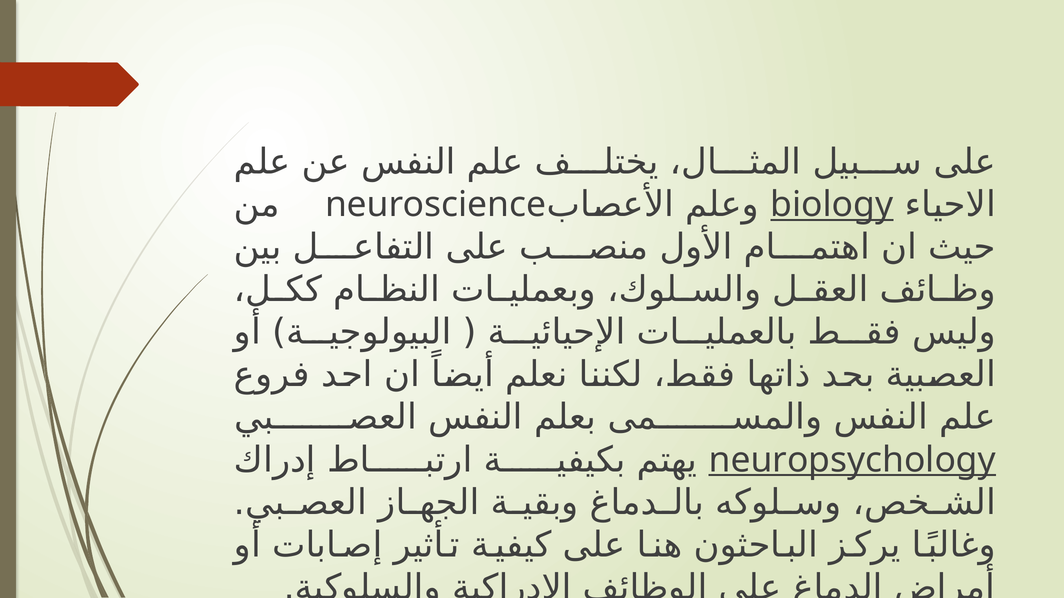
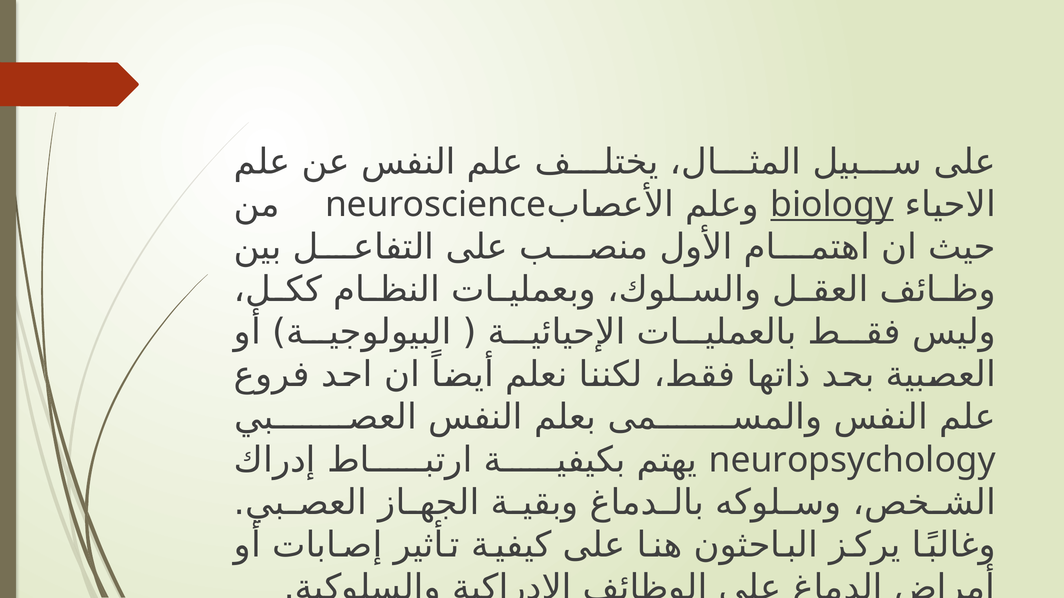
neuropsychology at (852, 460) underline: present -> none
